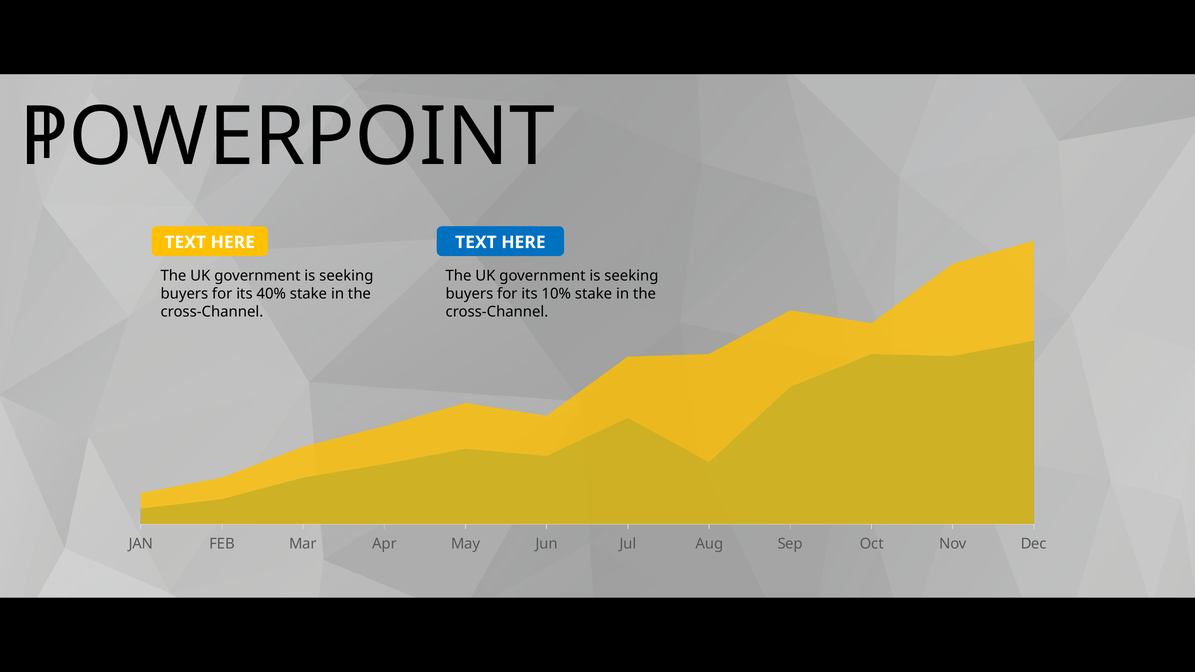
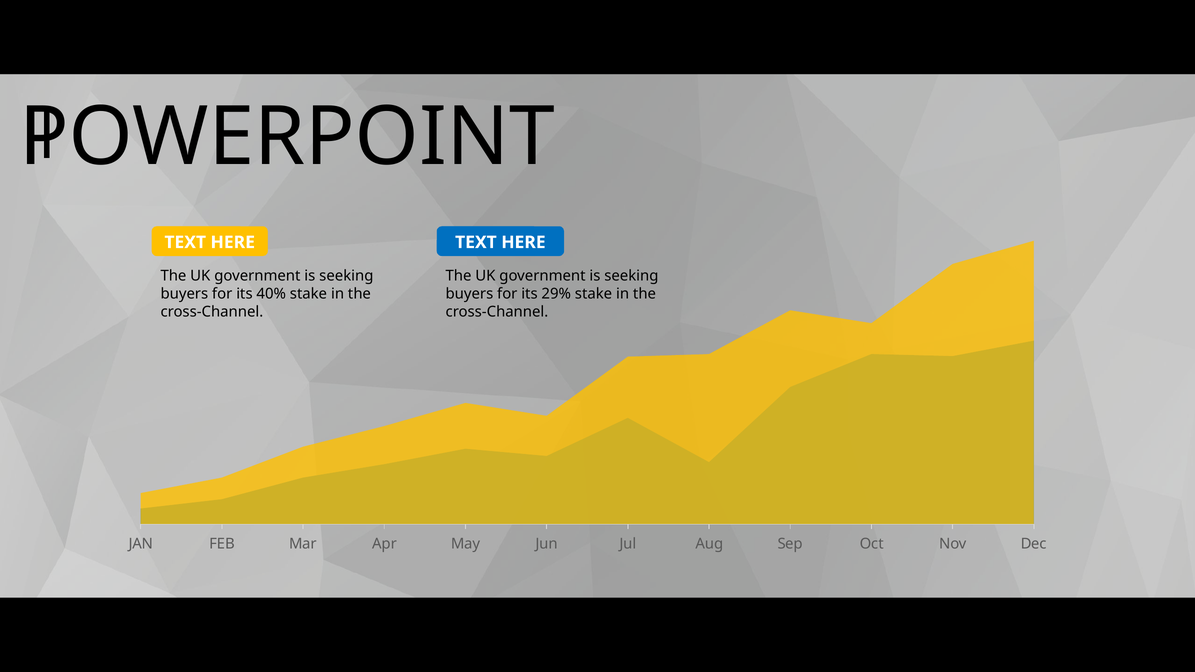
10%: 10% -> 29%
